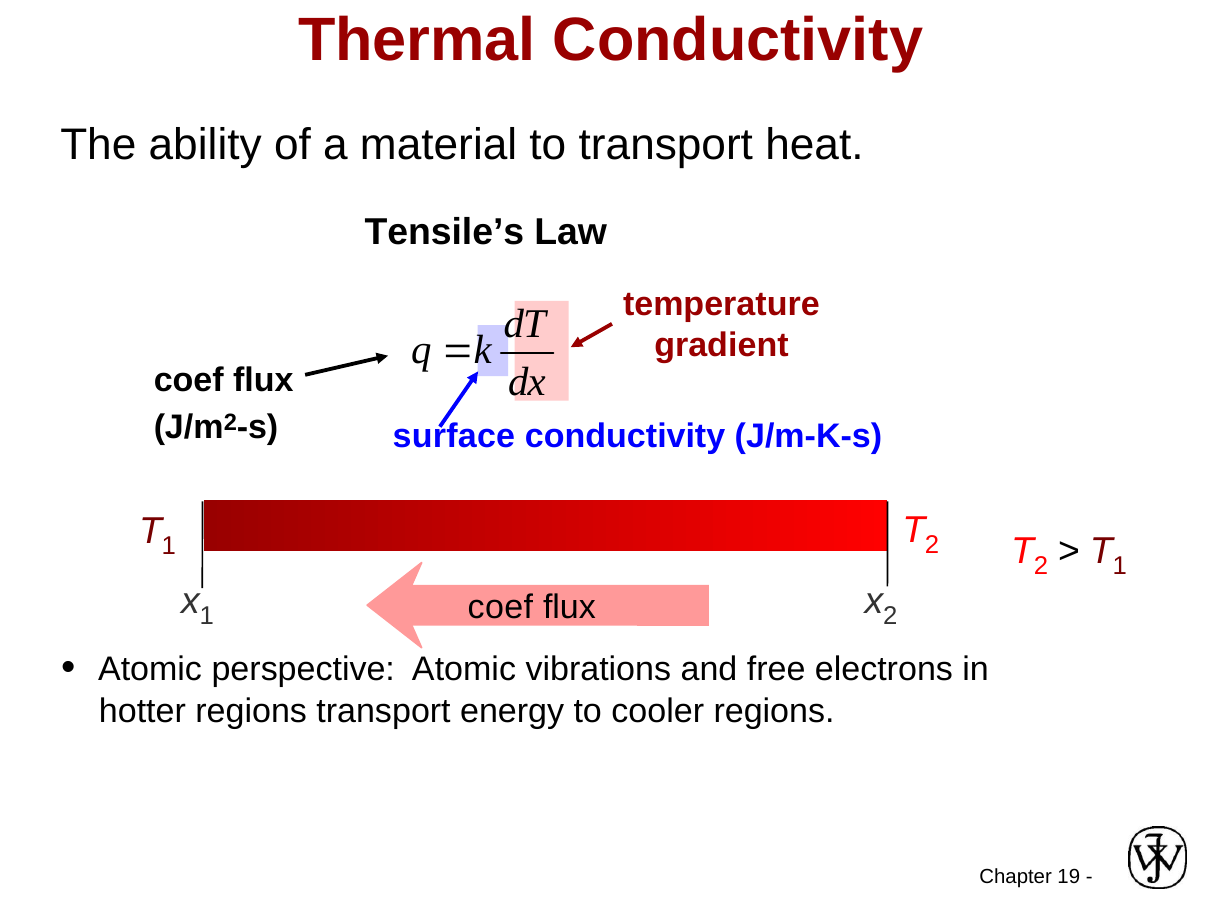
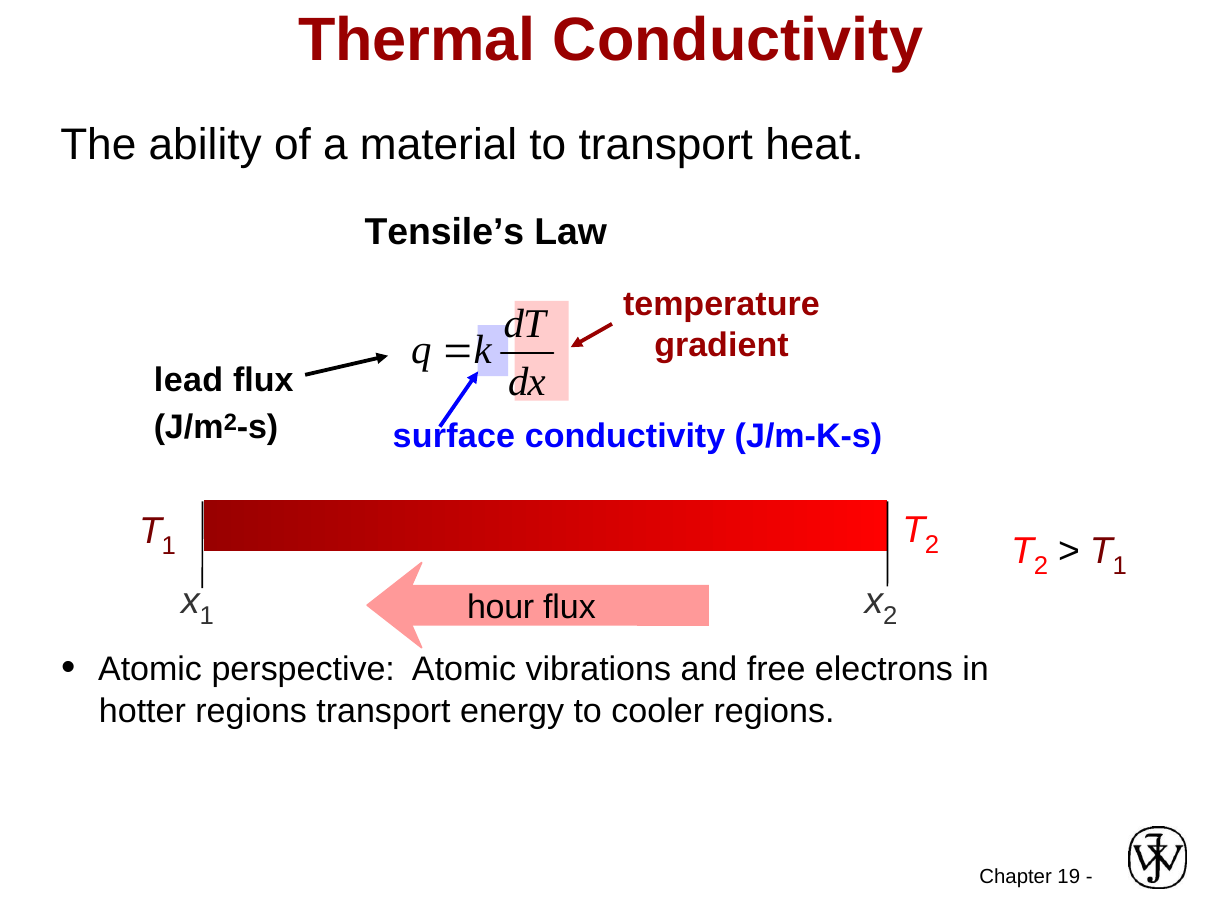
coef at (189, 380): coef -> lead
coef at (500, 608): coef -> hour
